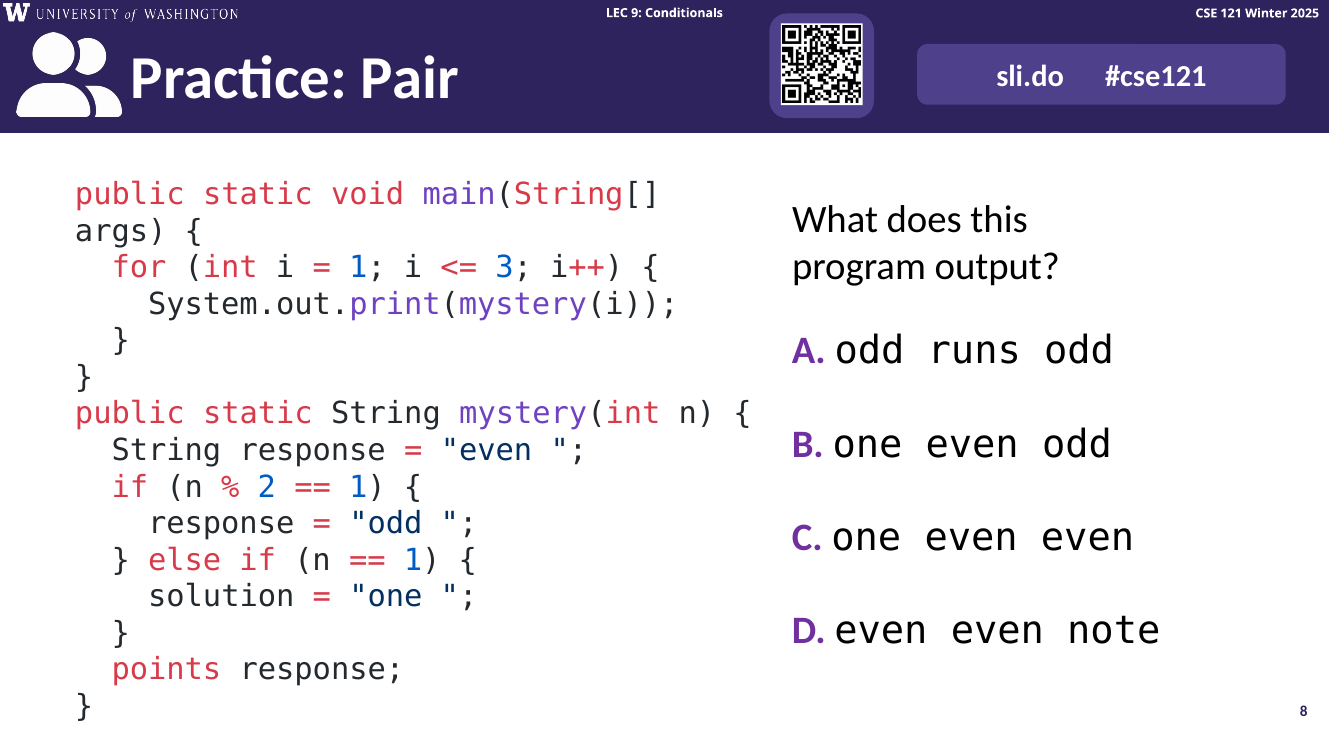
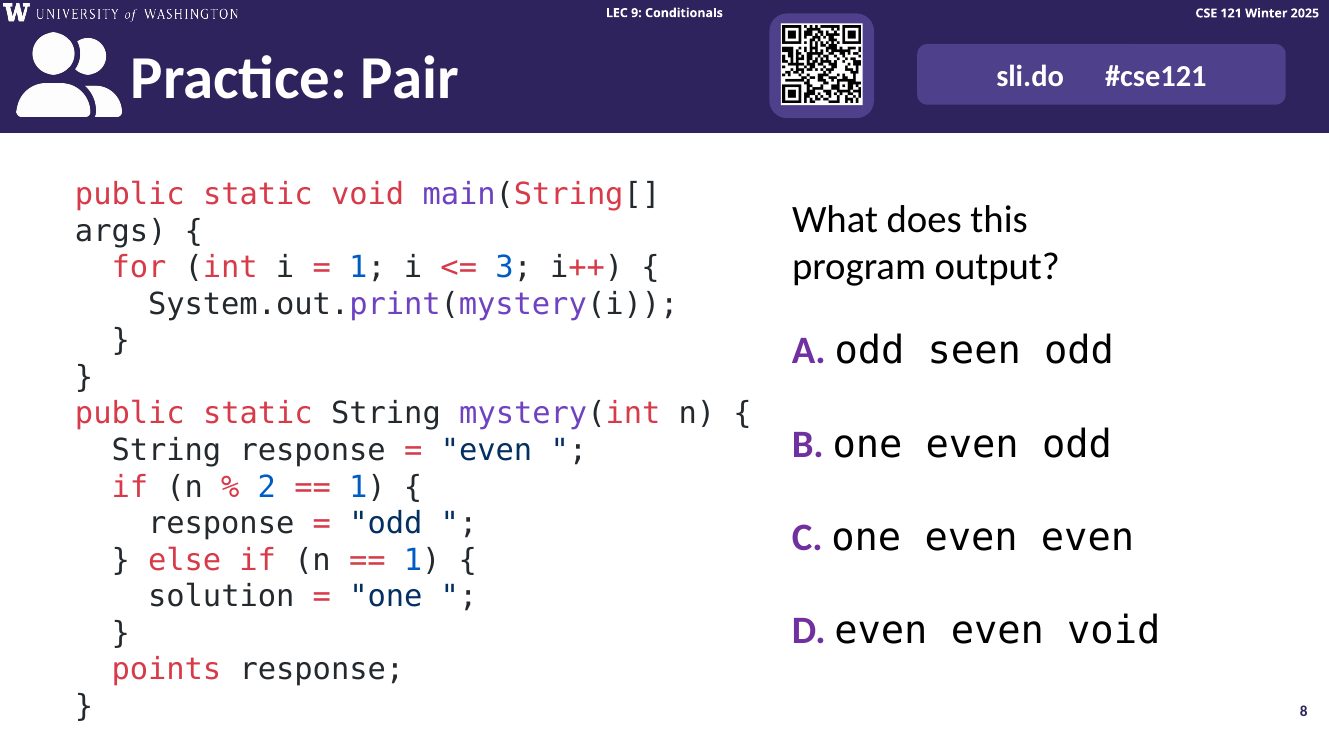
runs: runs -> seen
even note: note -> void
